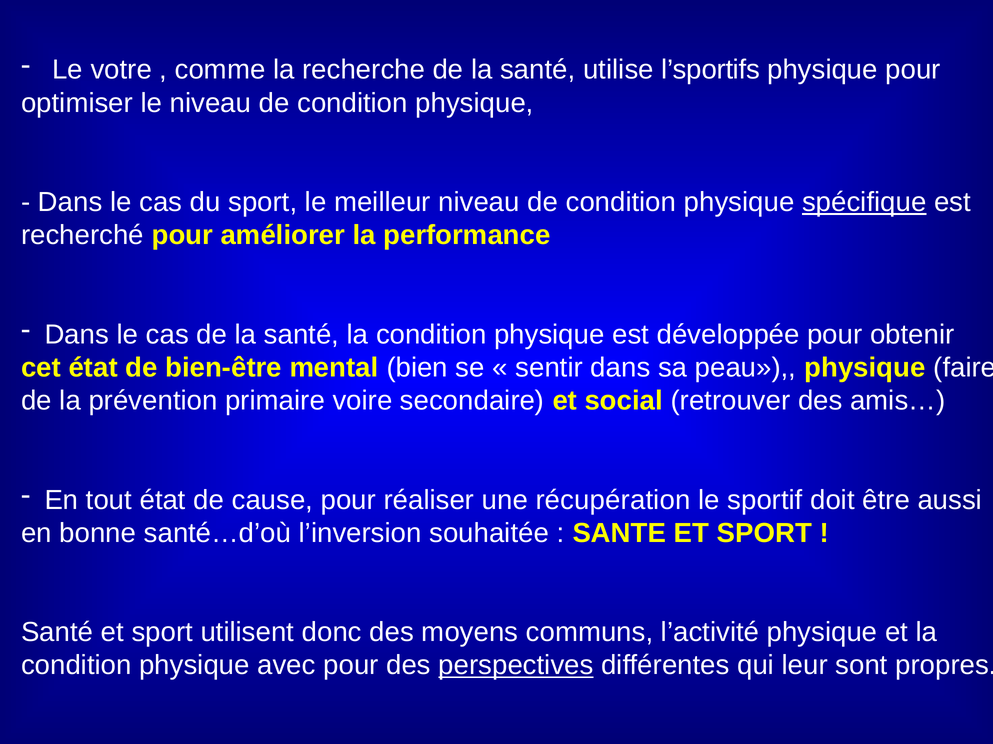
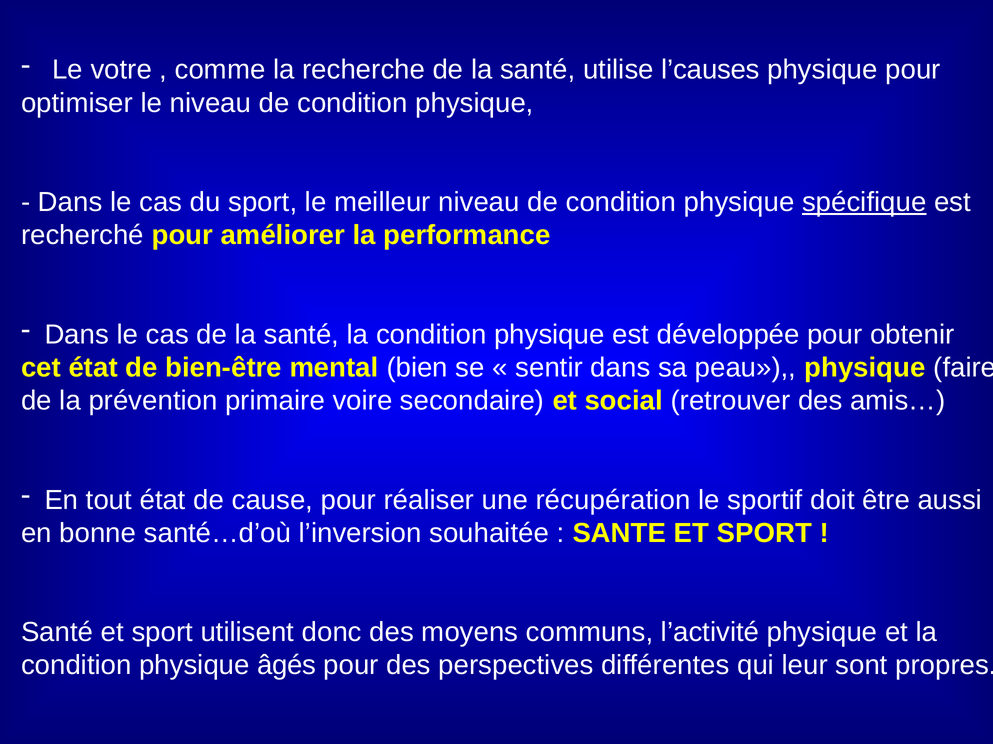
l’sportifs: l’sportifs -> l’causes
avec: avec -> âgés
perspectives underline: present -> none
